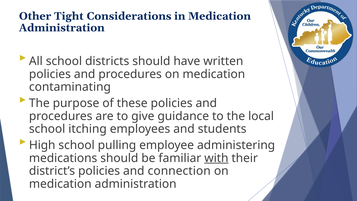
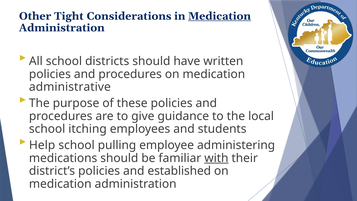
Medication at (220, 16) underline: none -> present
contaminating: contaminating -> administrative
High: High -> Help
connection: connection -> established
